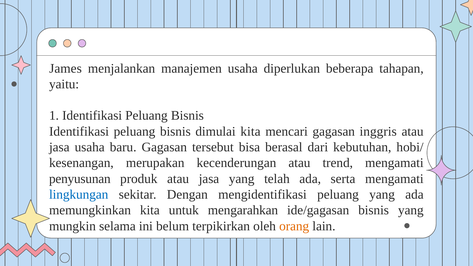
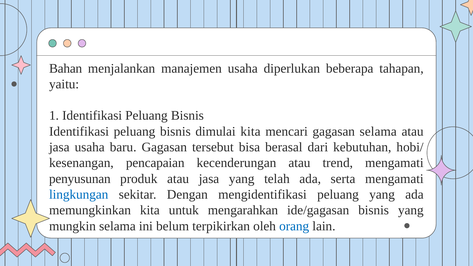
James: James -> Bahan
gagasan inggris: inggris -> selama
merupakan: merupakan -> pencapaian
orang colour: orange -> blue
